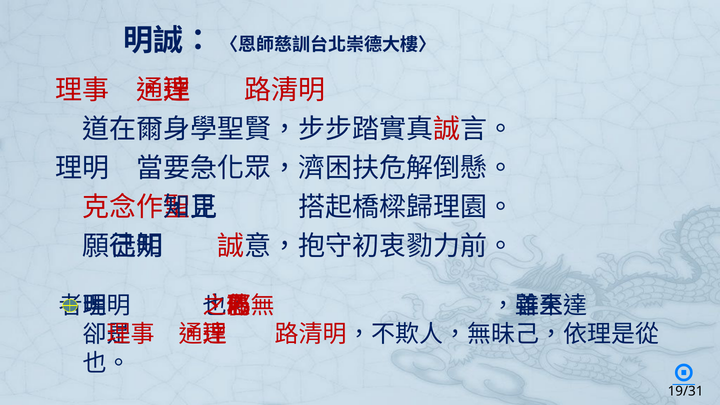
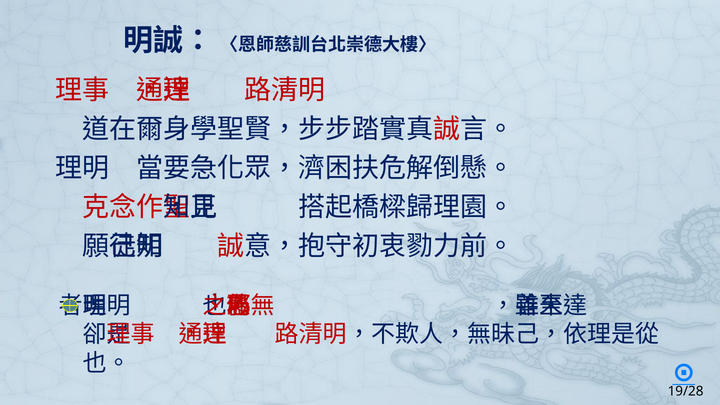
19/31: 19/31 -> 19/28
